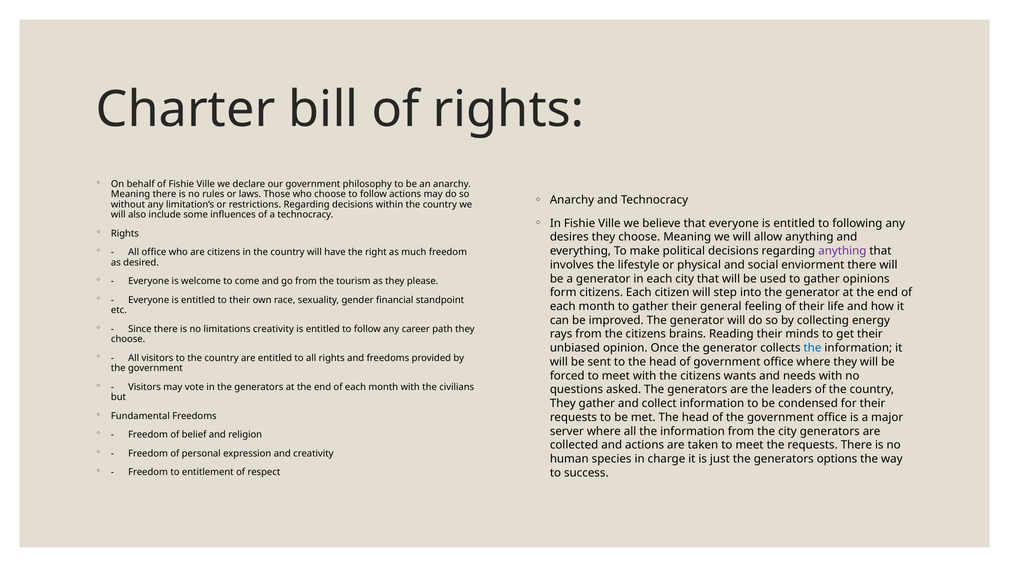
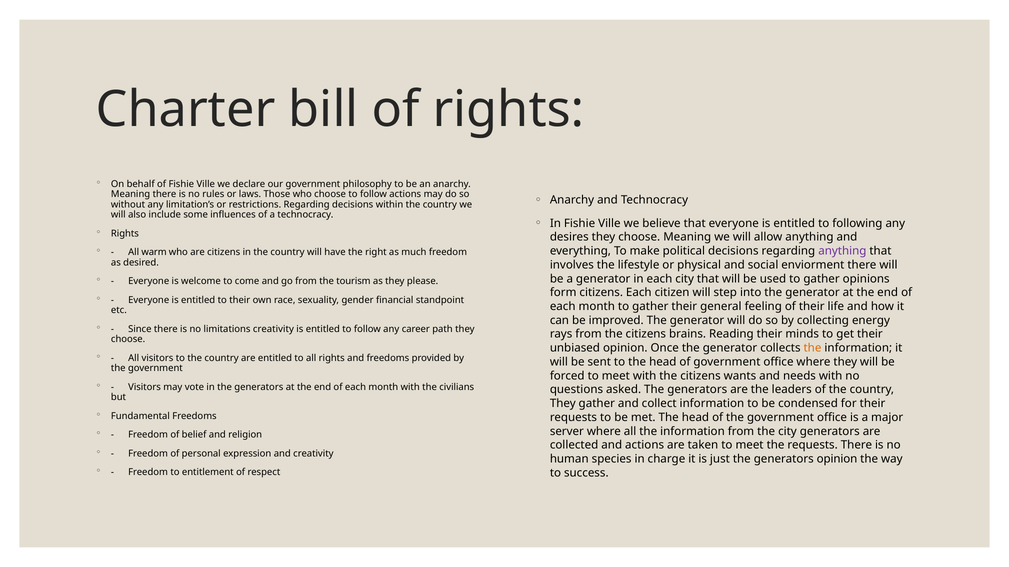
All office: office -> warm
the at (812, 348) colour: blue -> orange
generators options: options -> opinion
